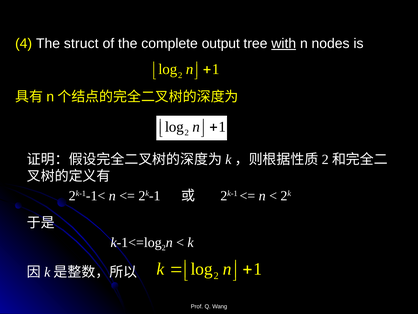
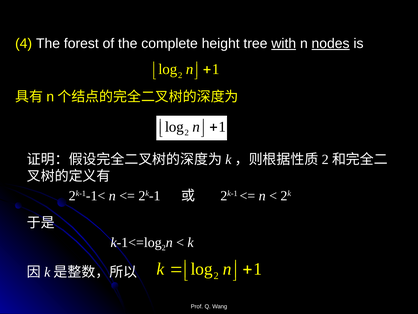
struct: struct -> forest
output: output -> height
nodes underline: none -> present
